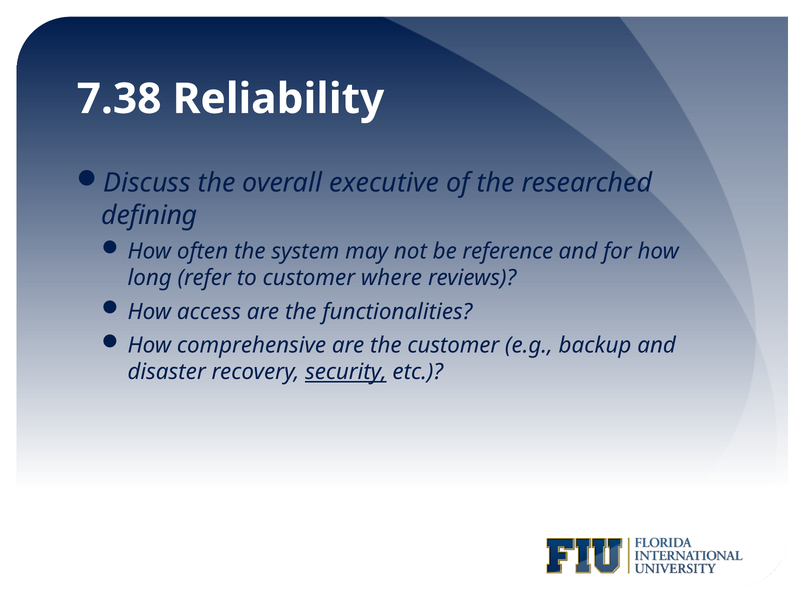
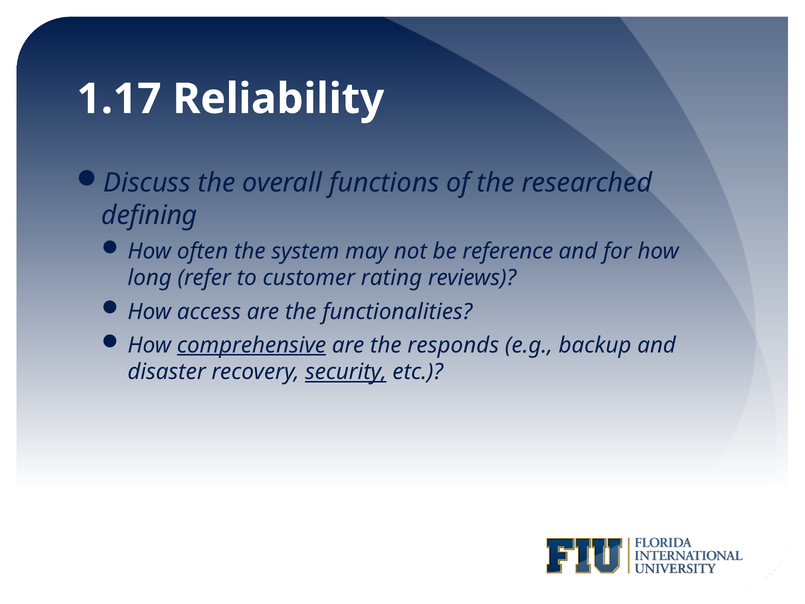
7.38: 7.38 -> 1.17
executive: executive -> functions
where: where -> rating
comprehensive underline: none -> present
the customer: customer -> responds
